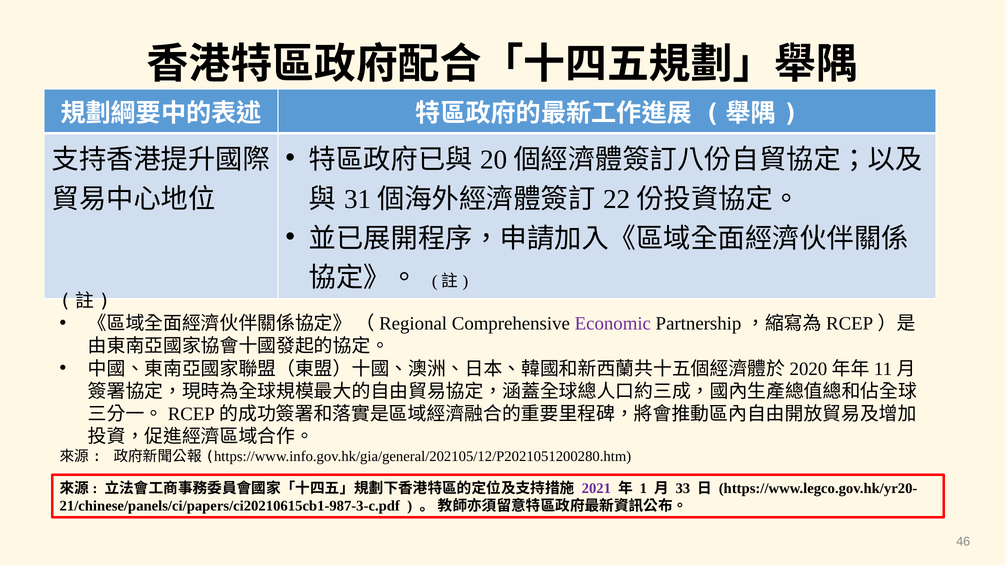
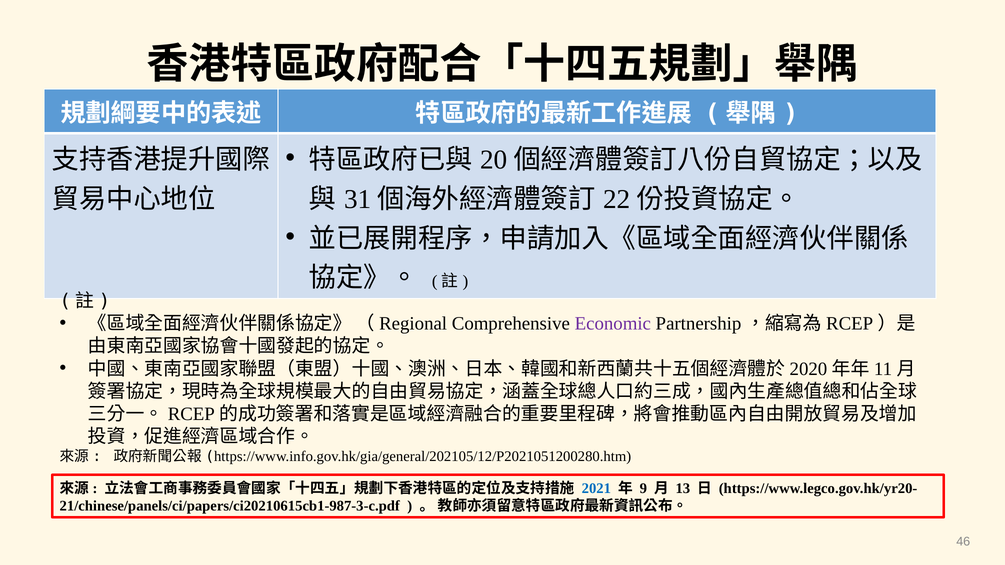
2021 colour: purple -> blue
1: 1 -> 9
33: 33 -> 13
